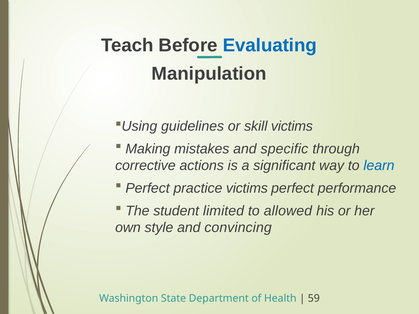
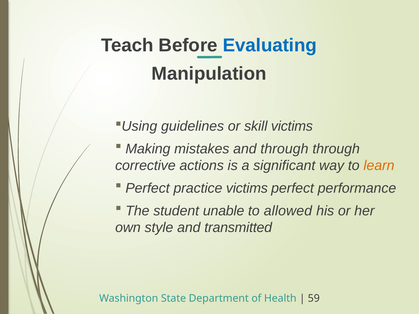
and specific: specific -> through
learn colour: blue -> orange
limited: limited -> unable
convincing: convincing -> transmitted
